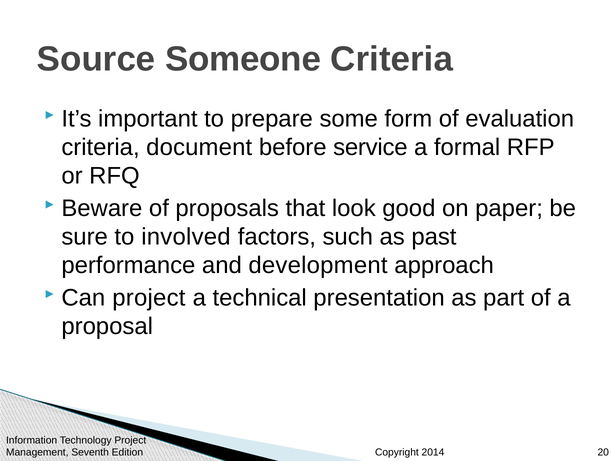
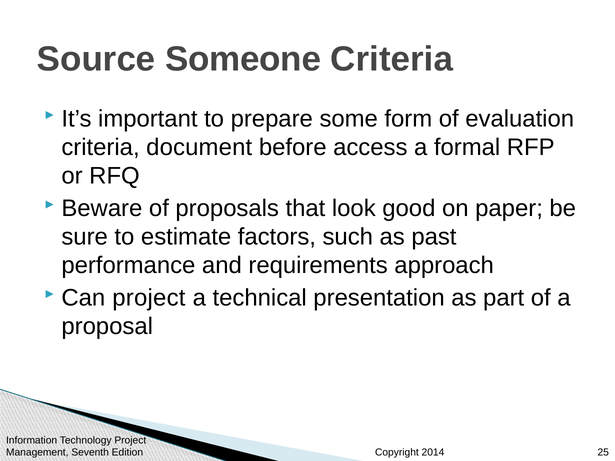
service: service -> access
involved: involved -> estimate
development: development -> requirements
20: 20 -> 25
